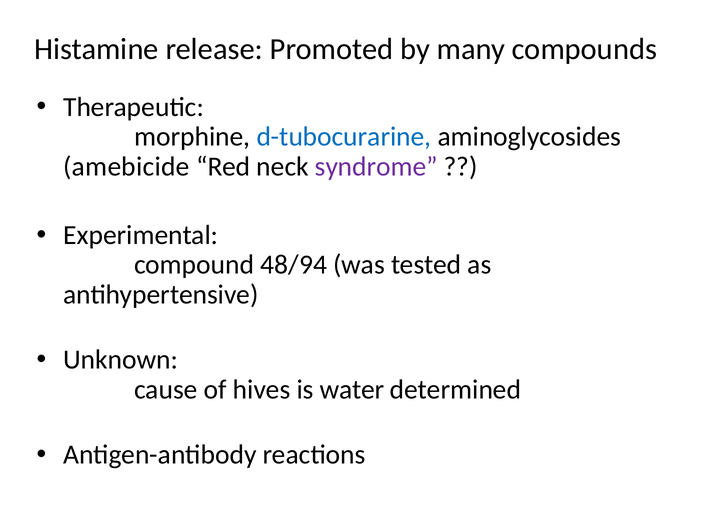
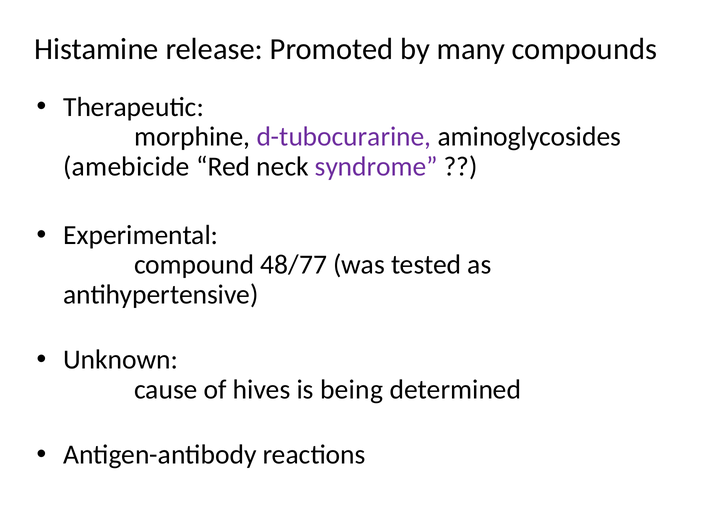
d-tubocurarine colour: blue -> purple
48/94: 48/94 -> 48/77
water: water -> being
